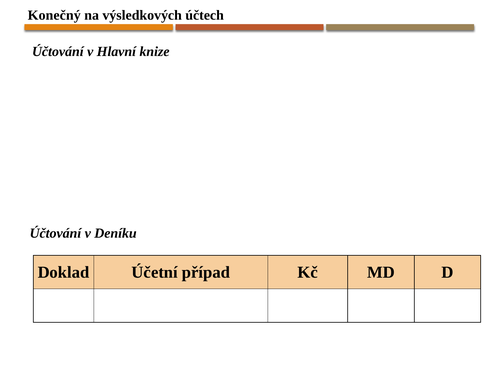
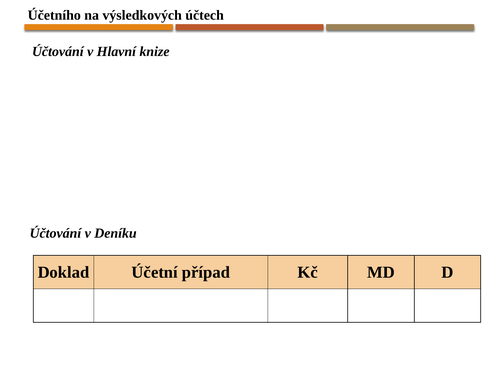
Konečný: Konečný -> Účetního
